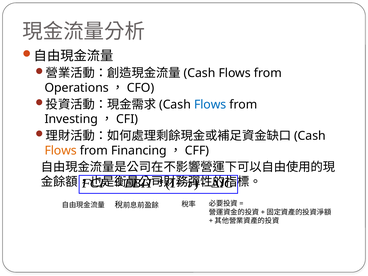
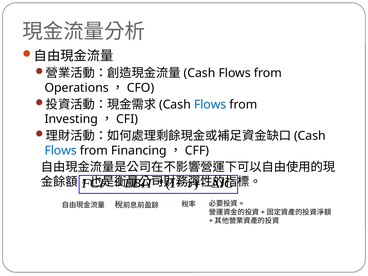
Flows at (61, 151) colour: orange -> blue
